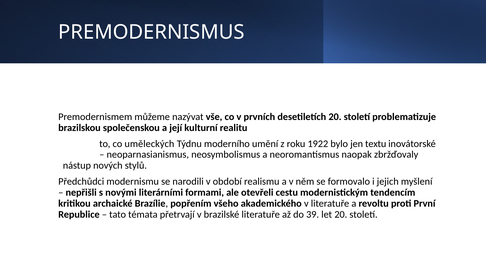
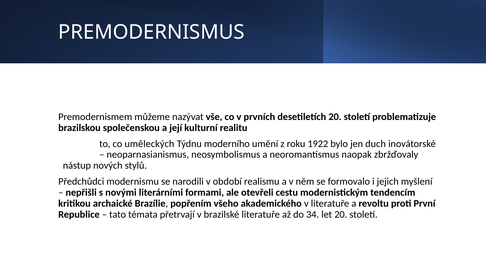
textu: textu -> duch
39: 39 -> 34
